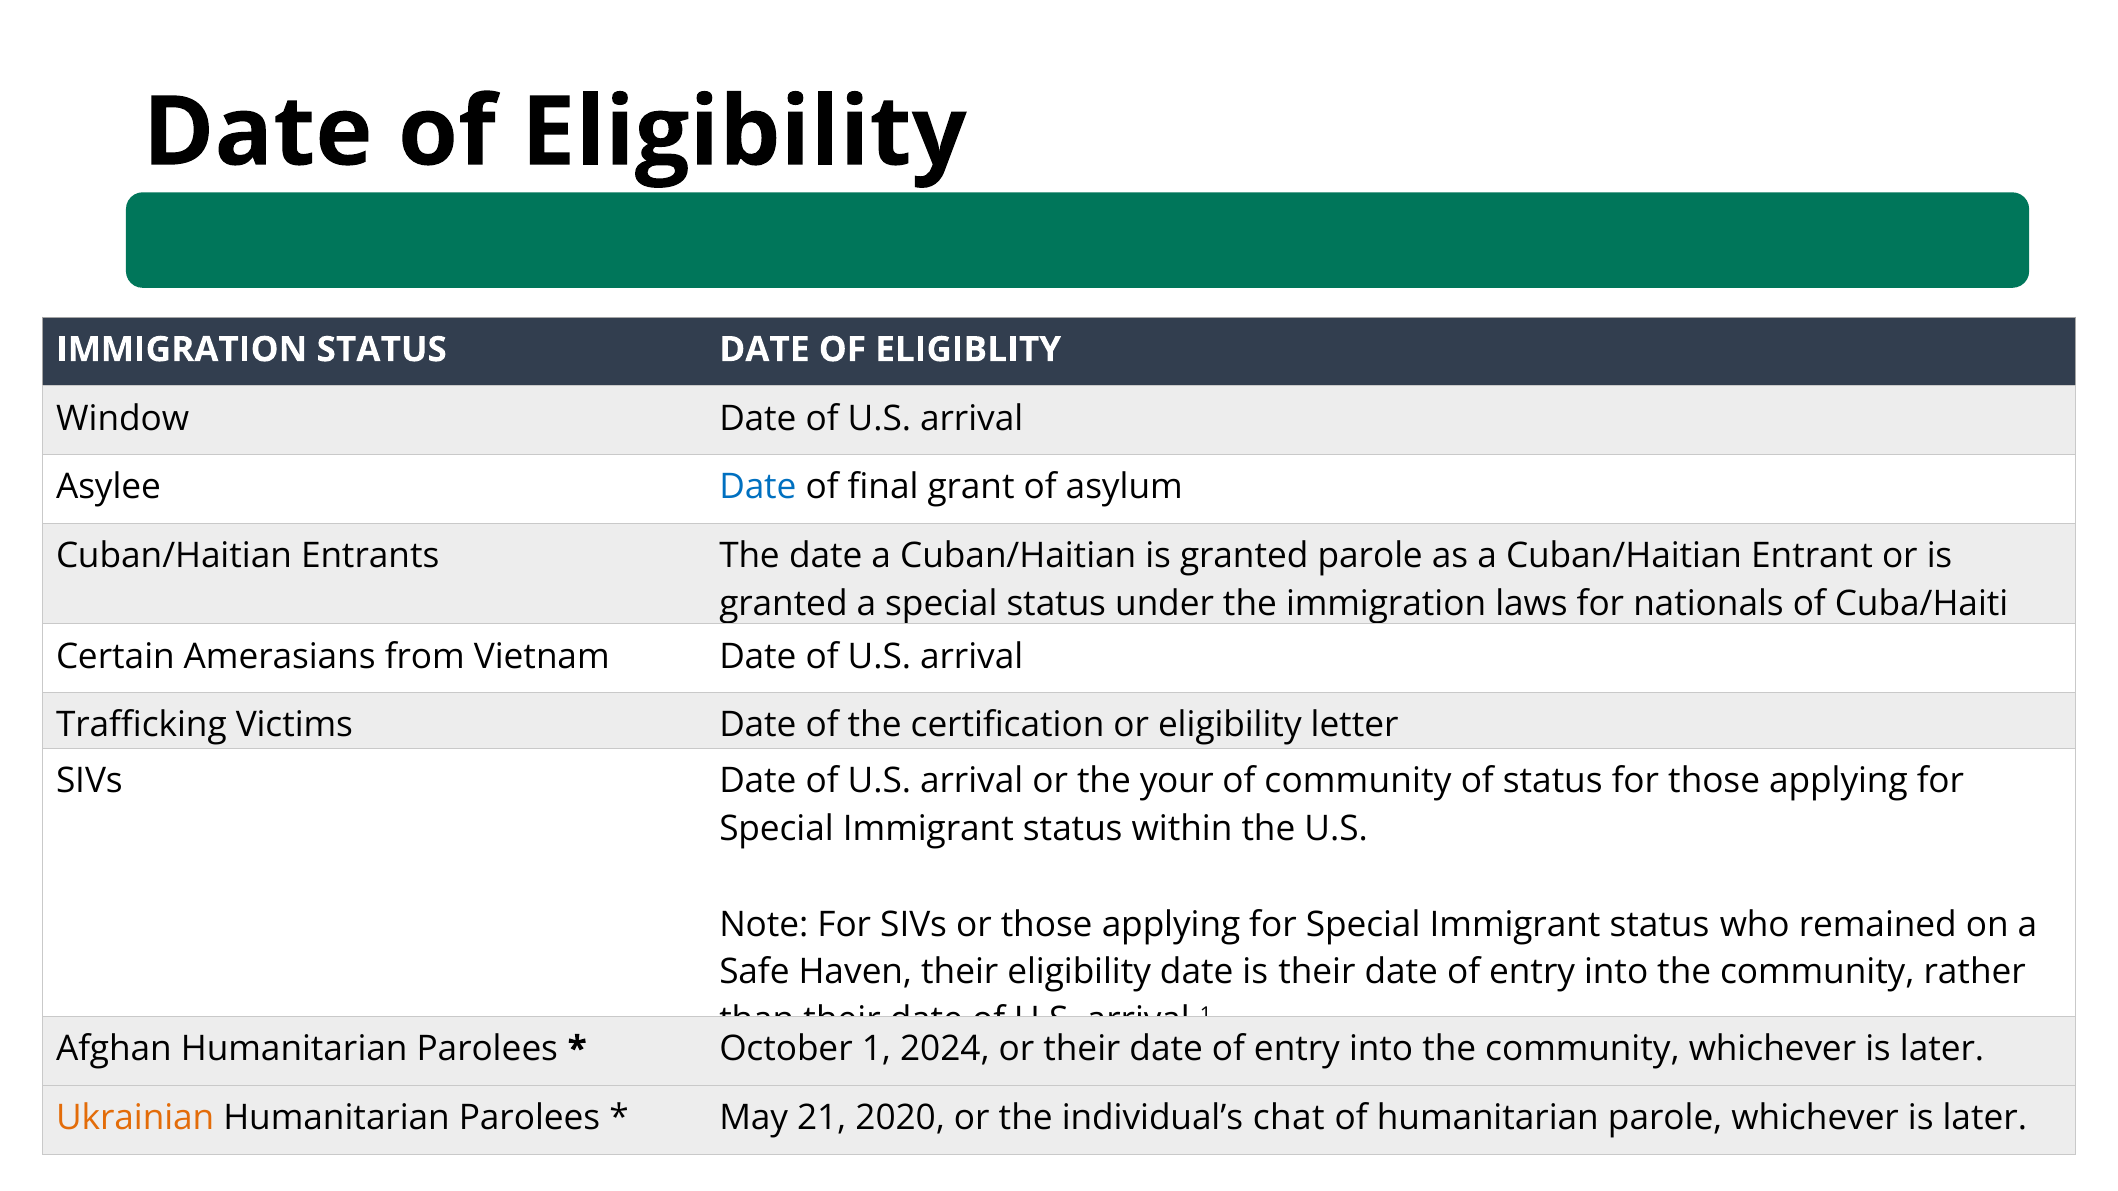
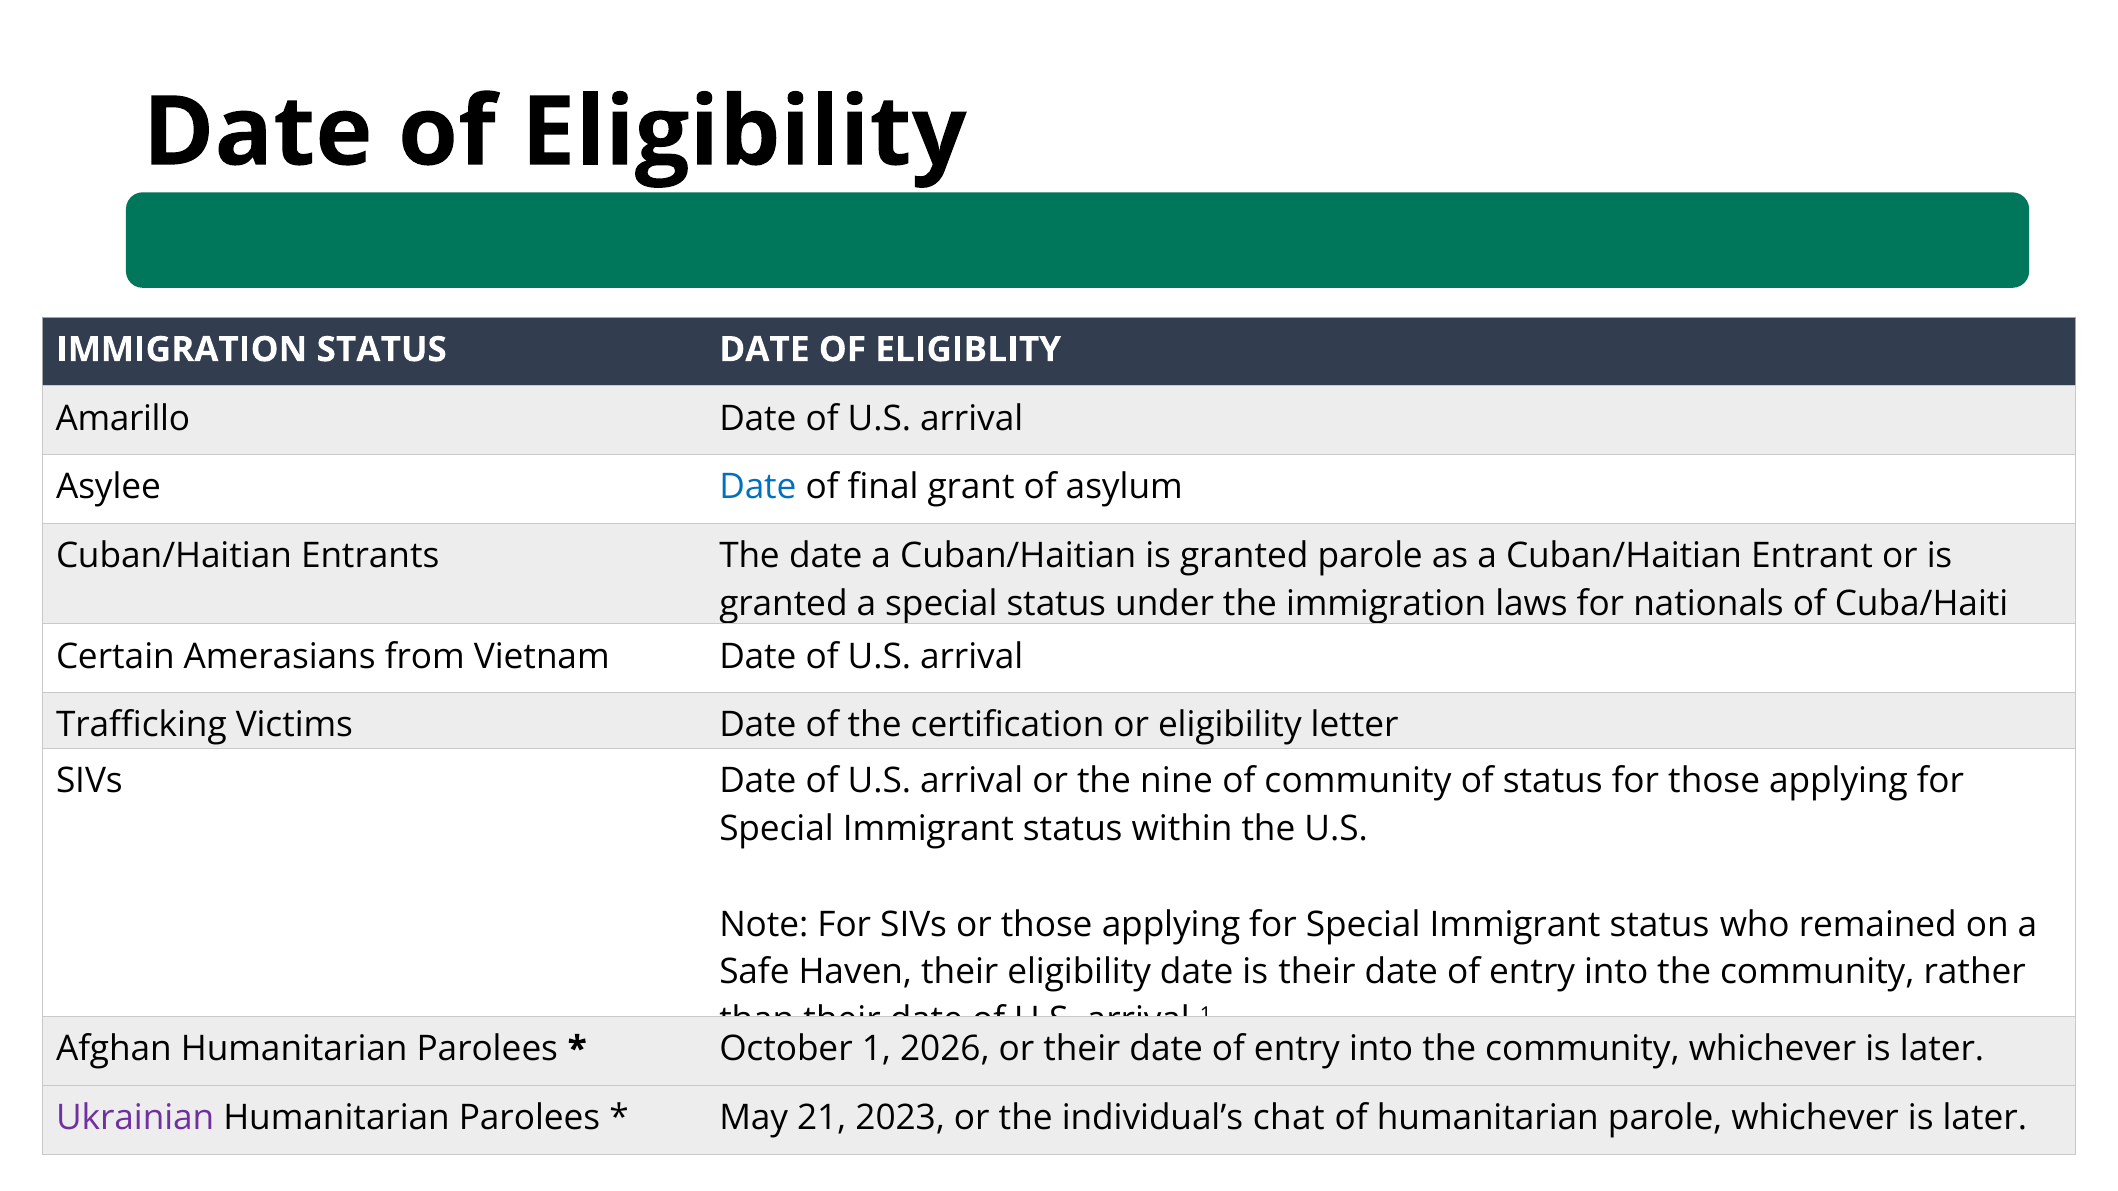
Window: Window -> Amarillo
your: your -> nine
2024: 2024 -> 2026
Ukrainian colour: orange -> purple
2020: 2020 -> 2023
